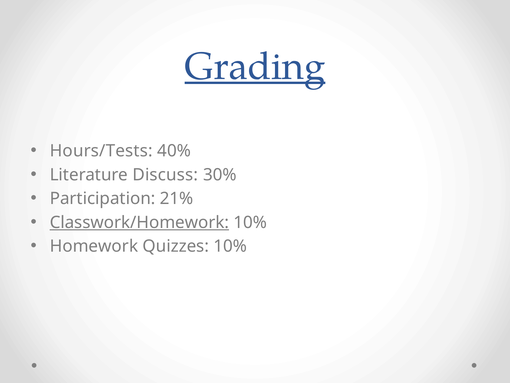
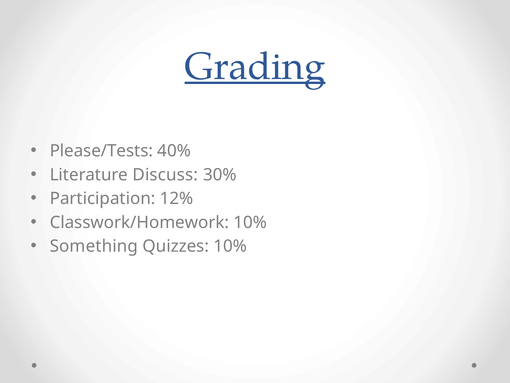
Hours/Tests: Hours/Tests -> Please/Tests
21%: 21% -> 12%
Classwork/Homework underline: present -> none
Homework: Homework -> Something
